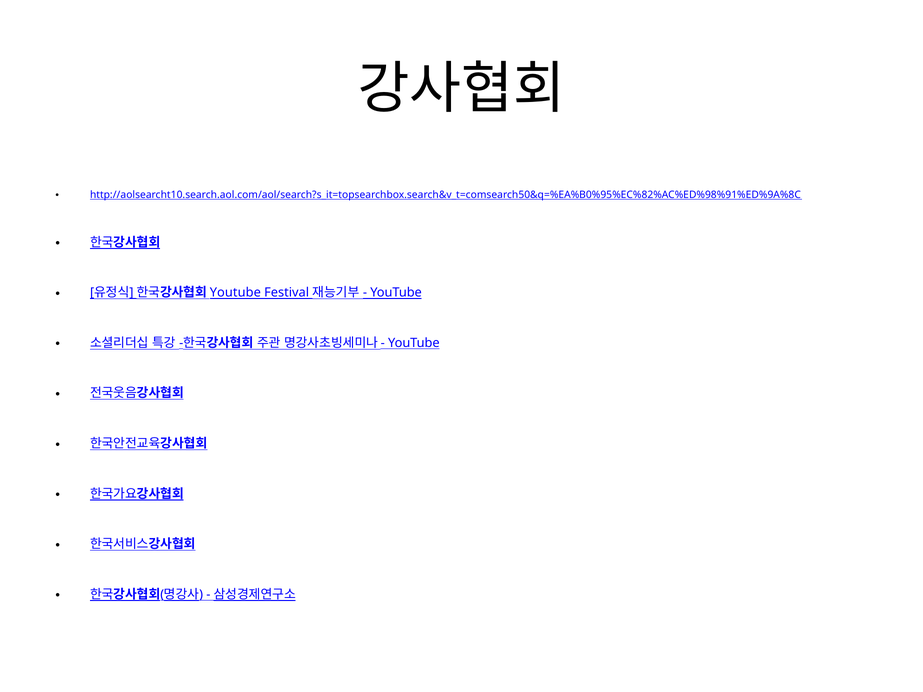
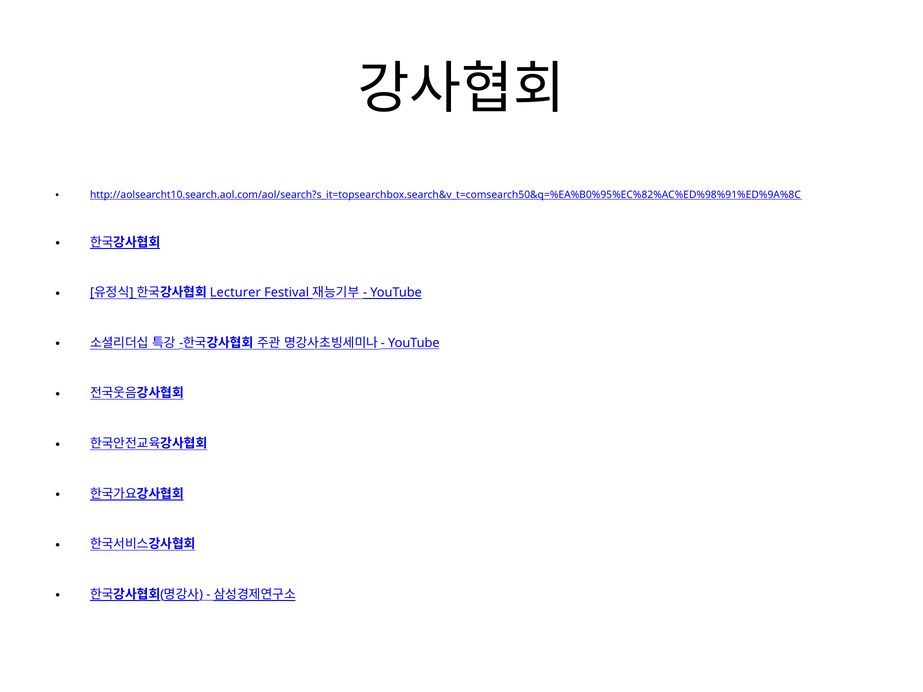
Youtube at (235, 293): Youtube -> Lecturer
